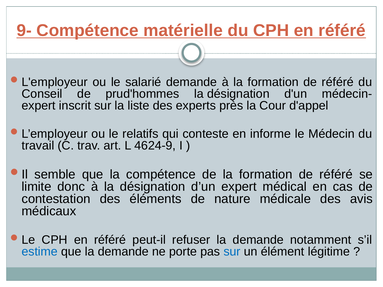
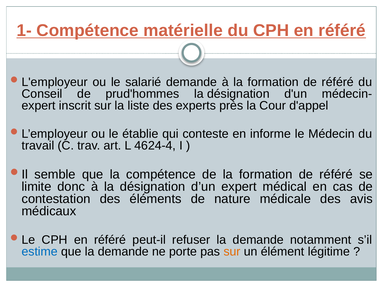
9-: 9- -> 1-
relatifs: relatifs -> établie
4624-9: 4624-9 -> 4624-4
sur at (232, 252) colour: blue -> orange
